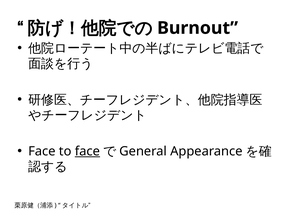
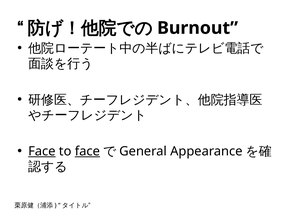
Face at (42, 152) underline: none -> present
